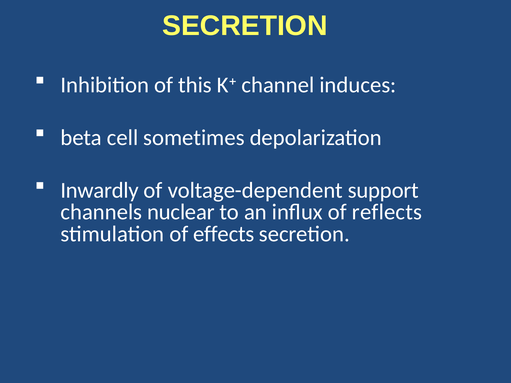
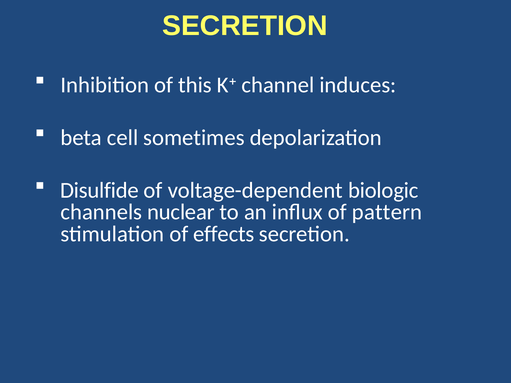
Inwardly: Inwardly -> Disulfide
support: support -> biologic
reflects: reflects -> pattern
